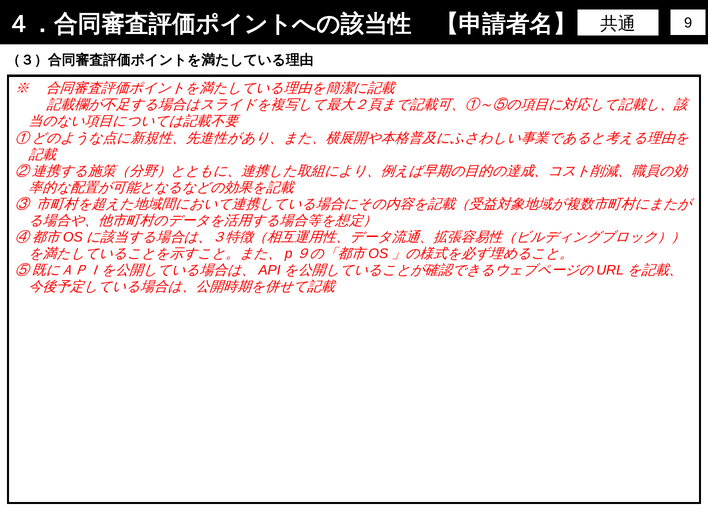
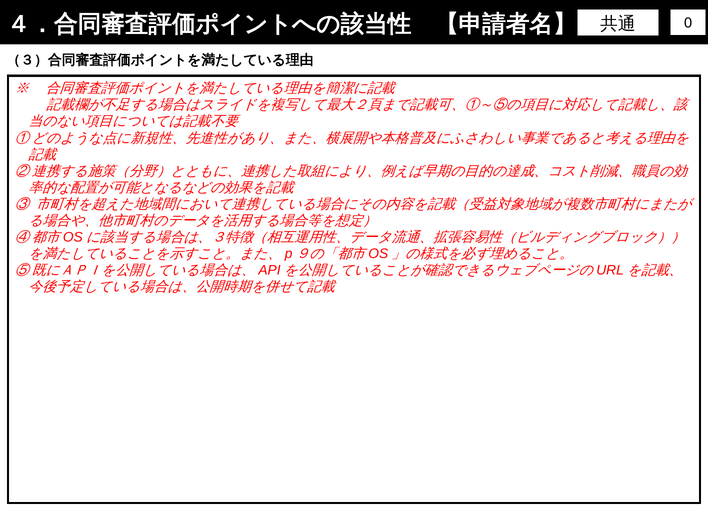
9: 9 -> 0
